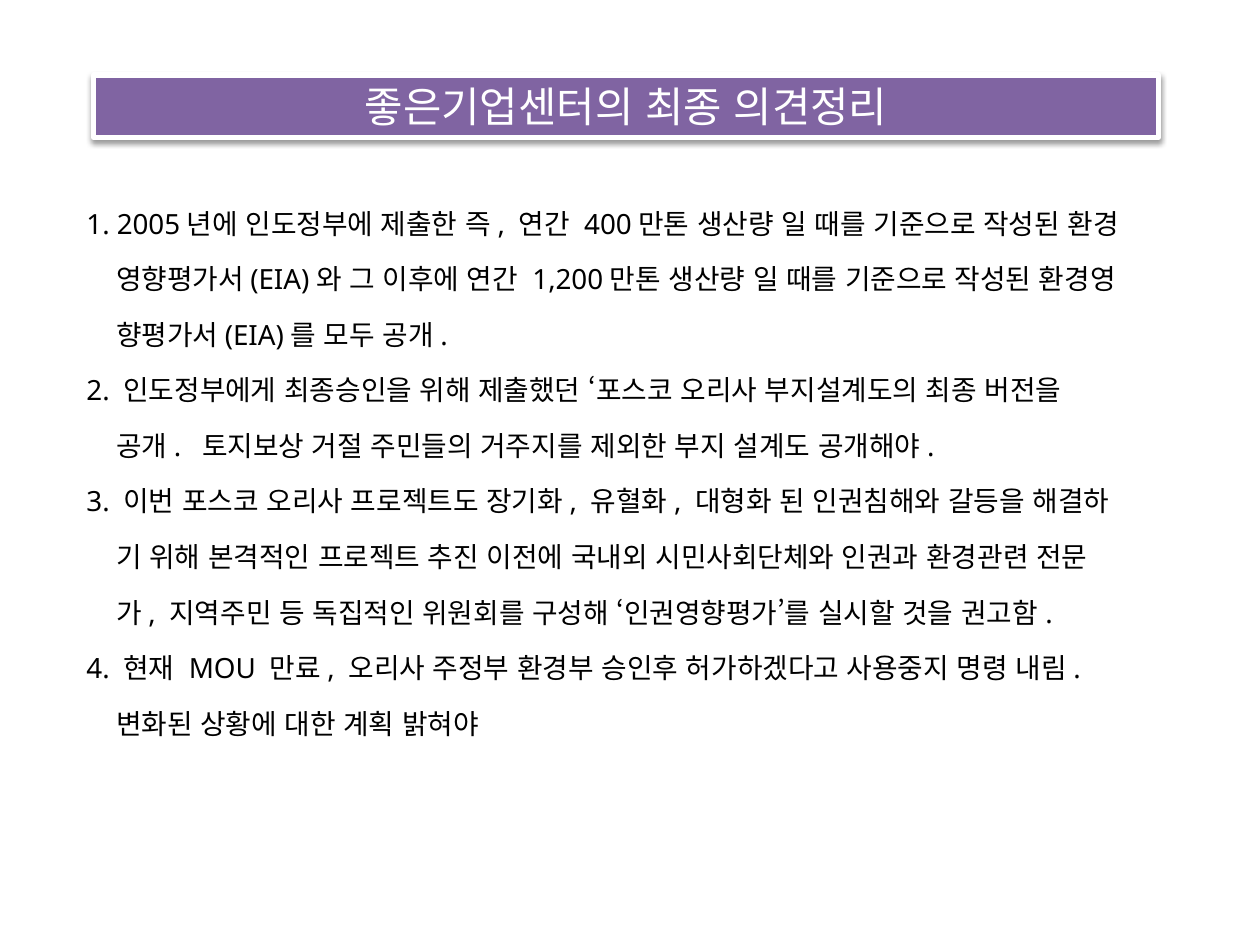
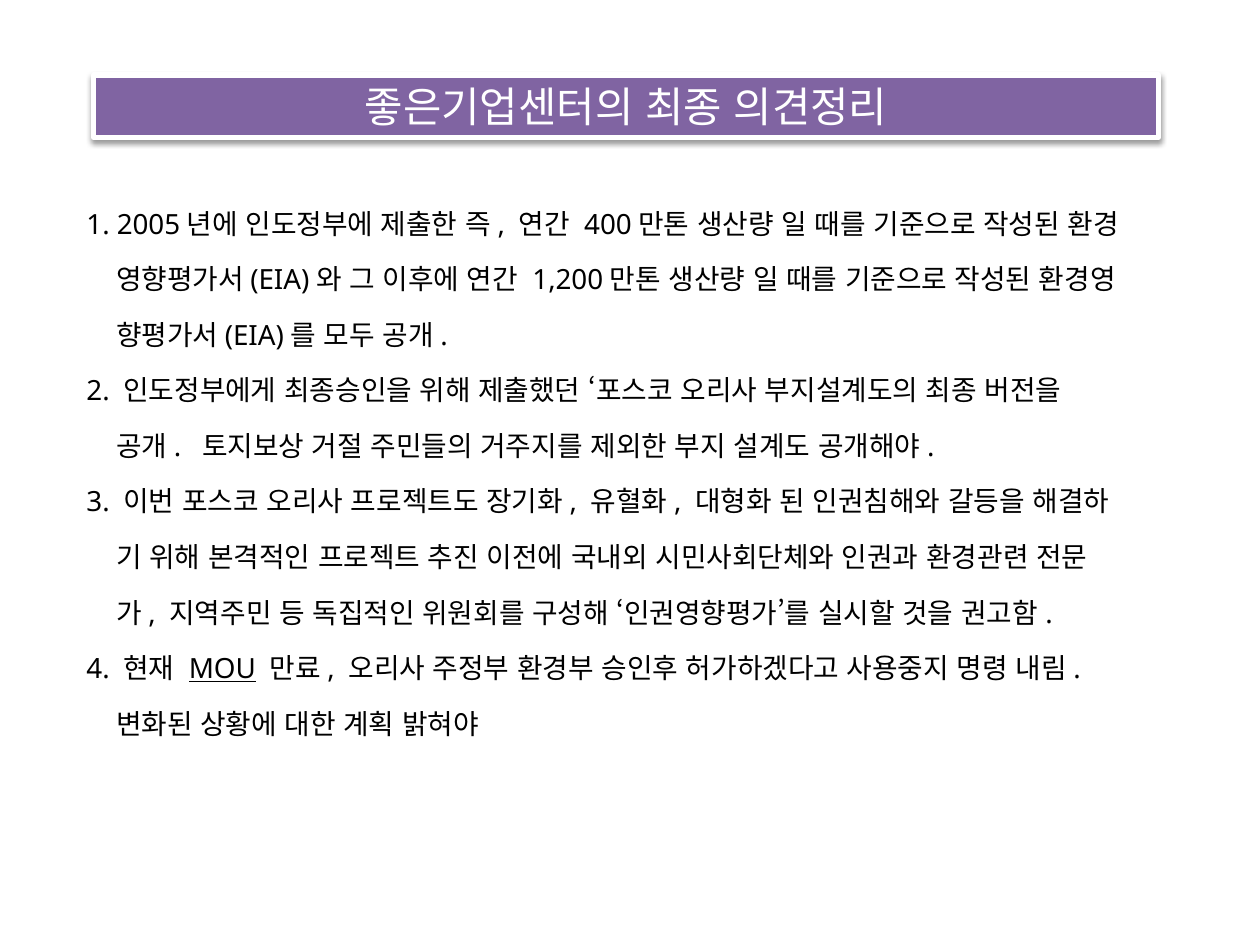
MOU underline: none -> present
